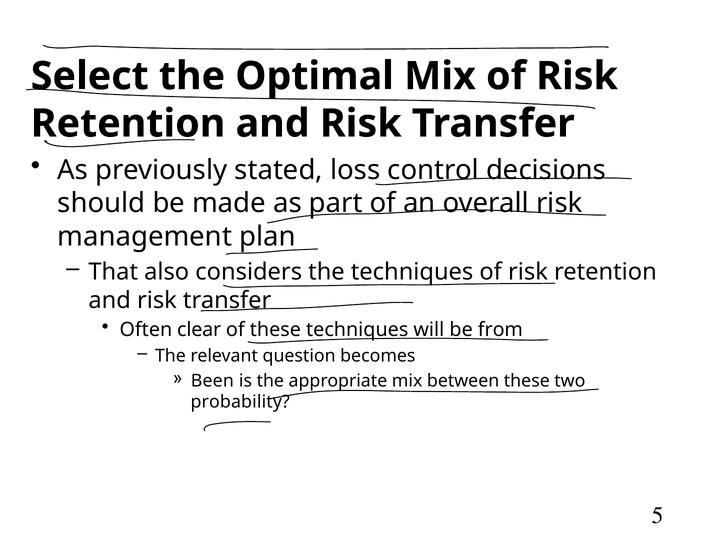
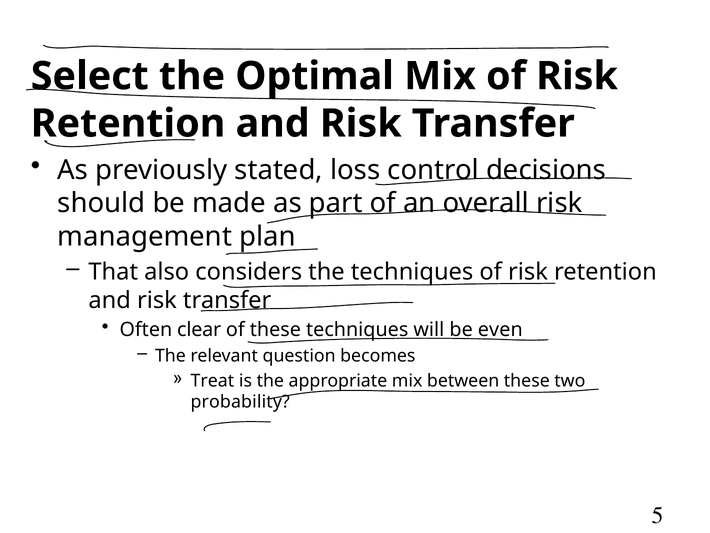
from: from -> even
Been: Been -> Treat
